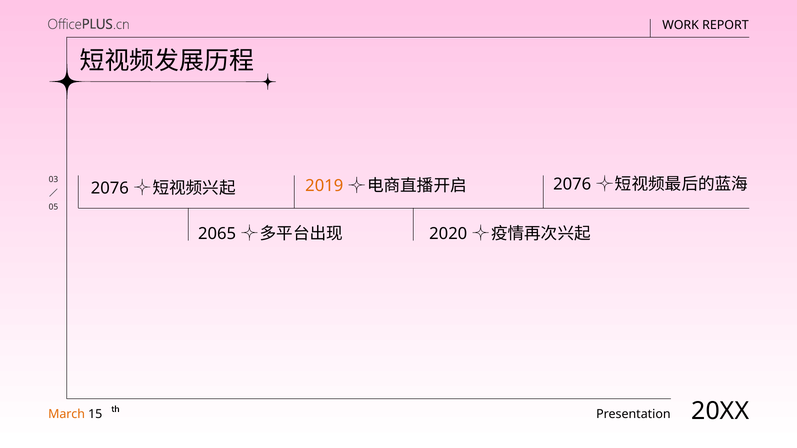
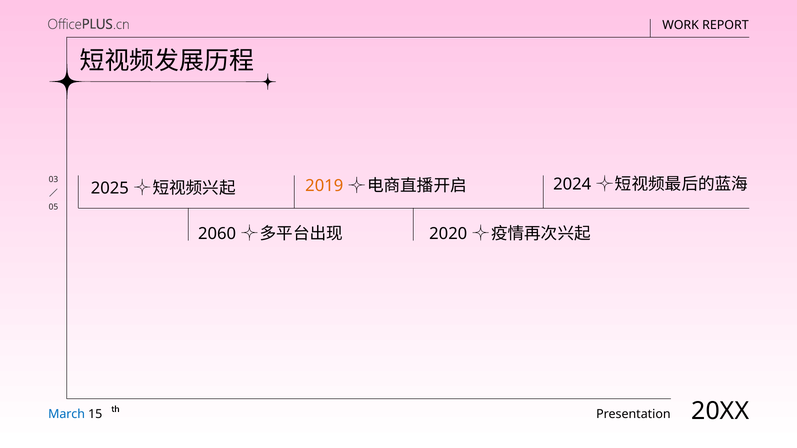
2076 at (572, 184): 2076 -> 2024
2076 at (110, 188): 2076 -> 2025
2065: 2065 -> 2060
March colour: orange -> blue
